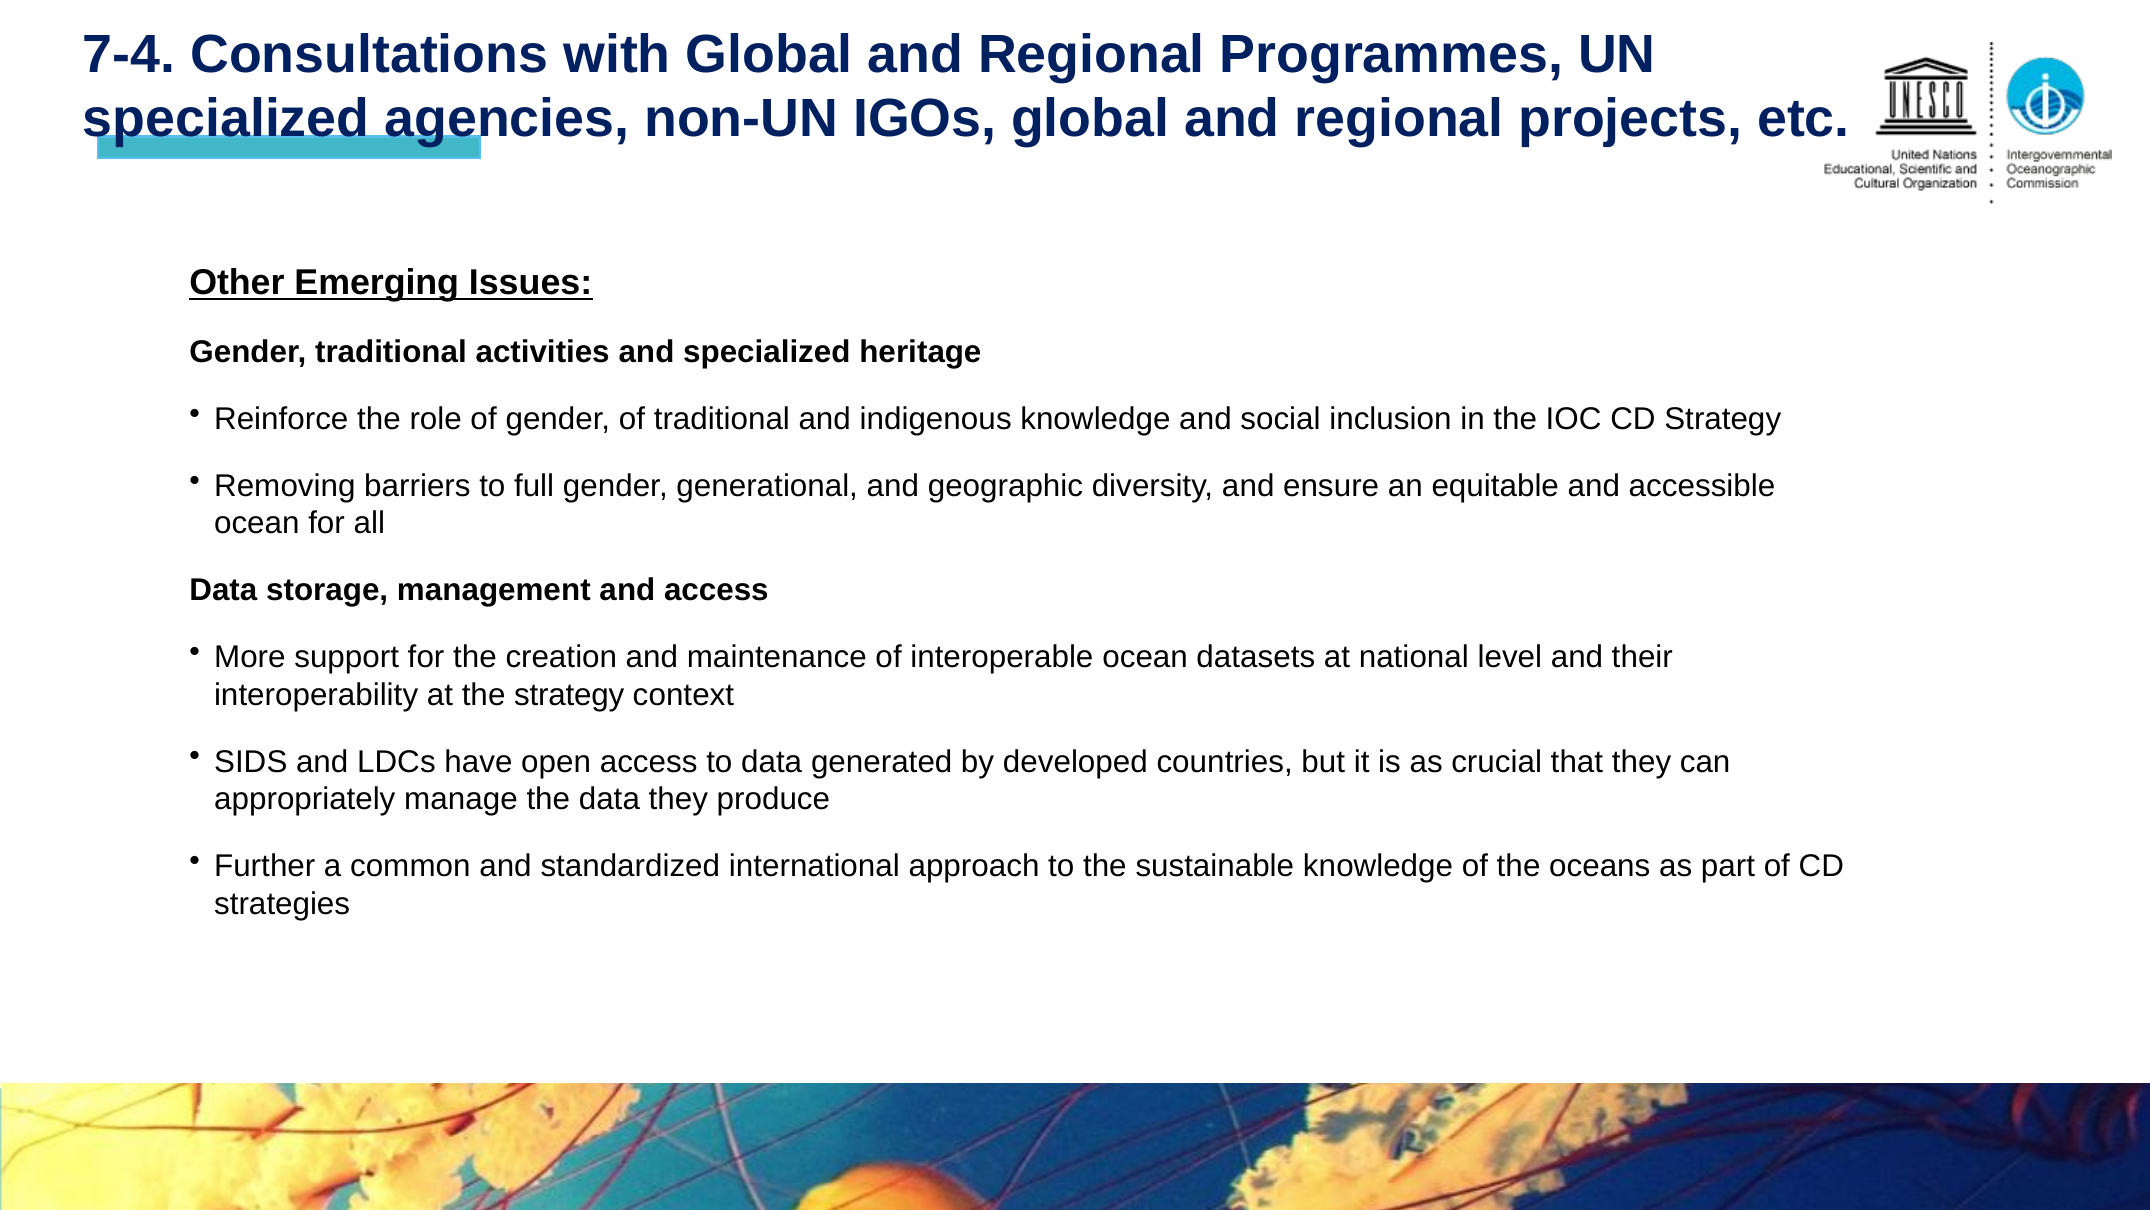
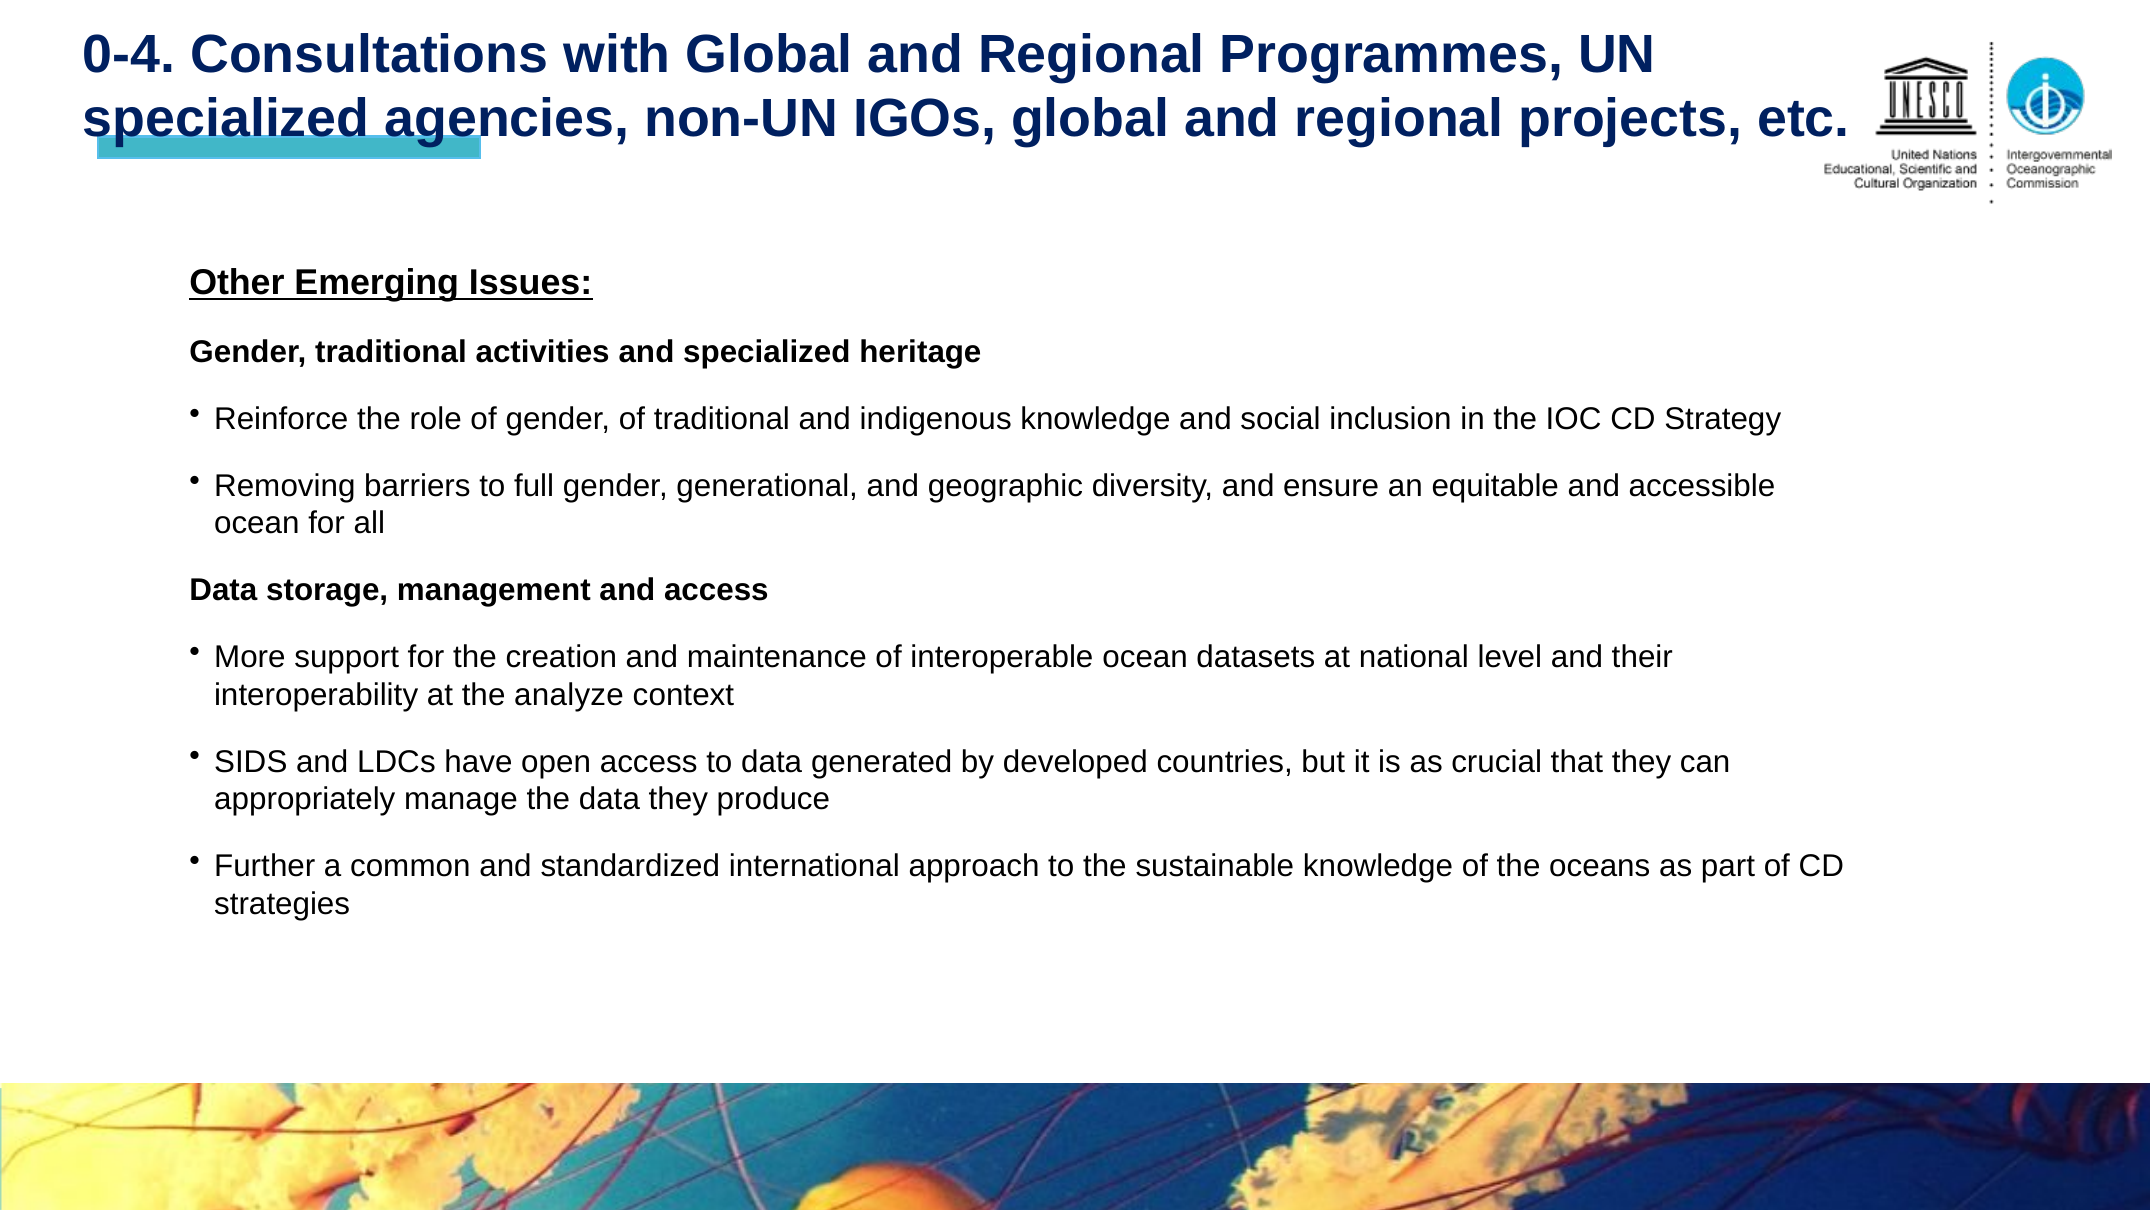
7-4: 7-4 -> 0-4
the strategy: strategy -> analyze
